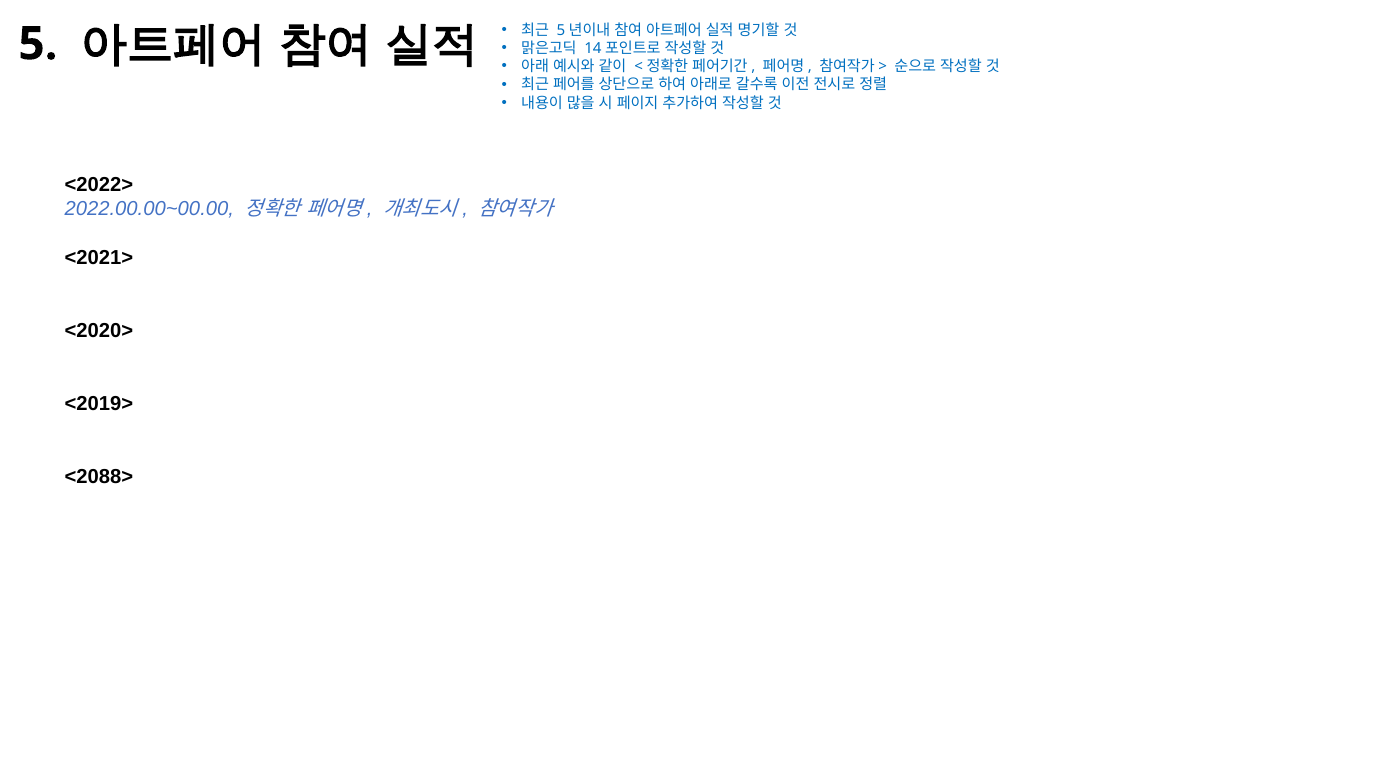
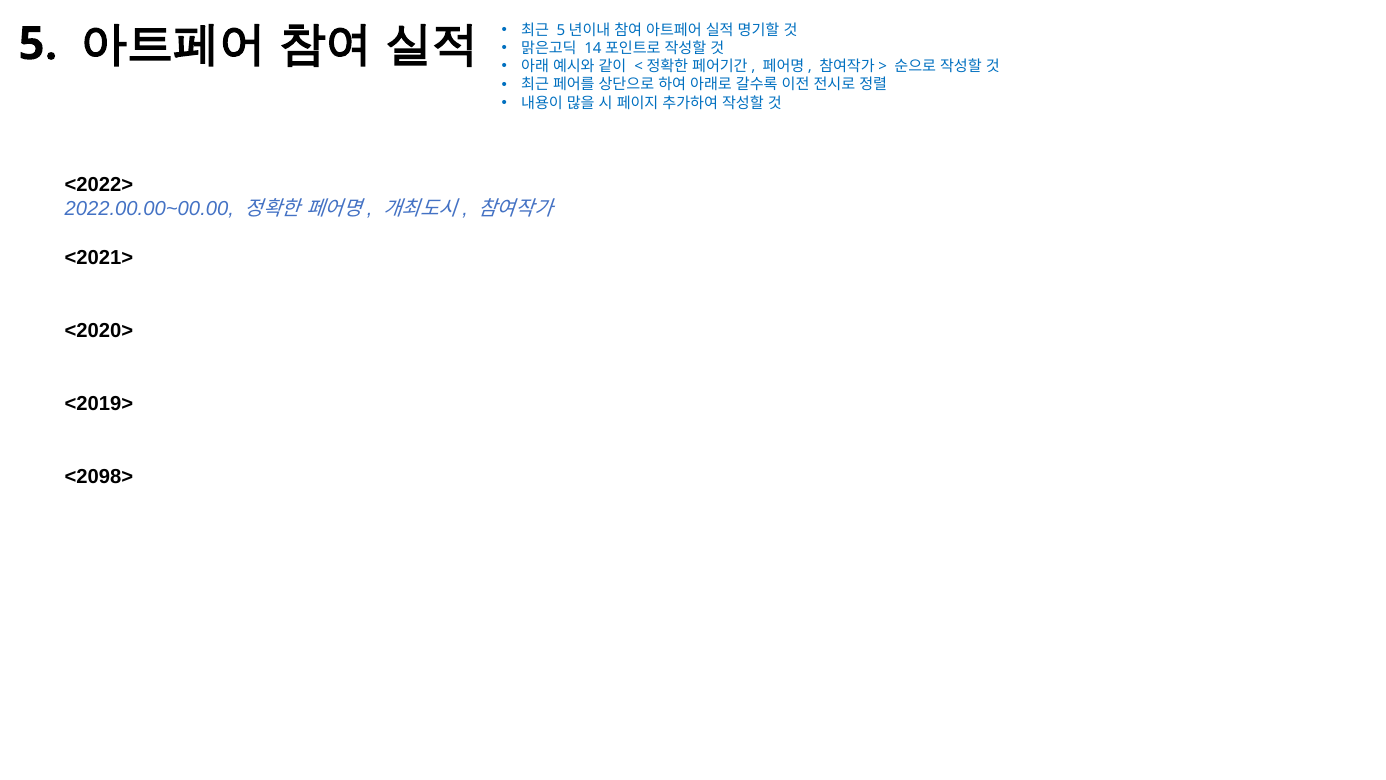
<2088>: <2088> -> <2098>
